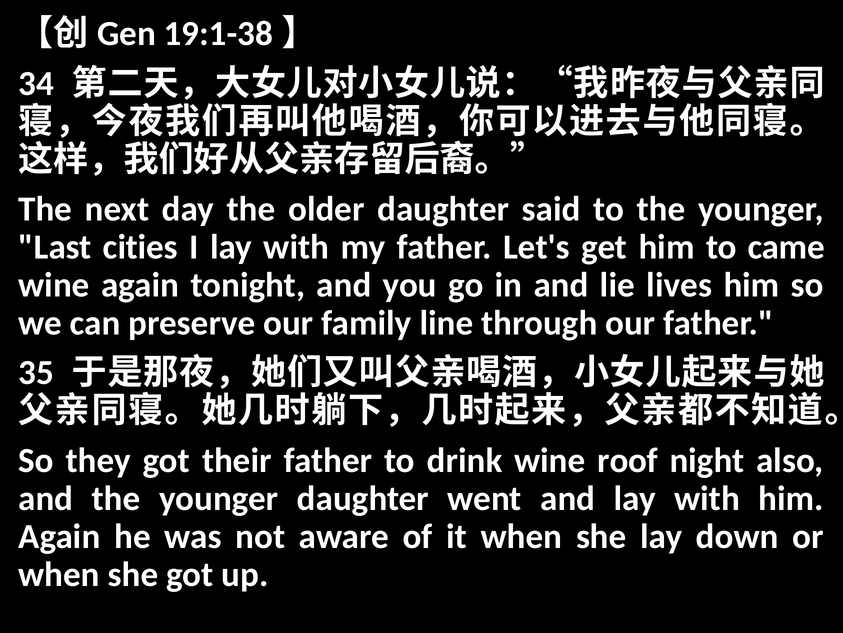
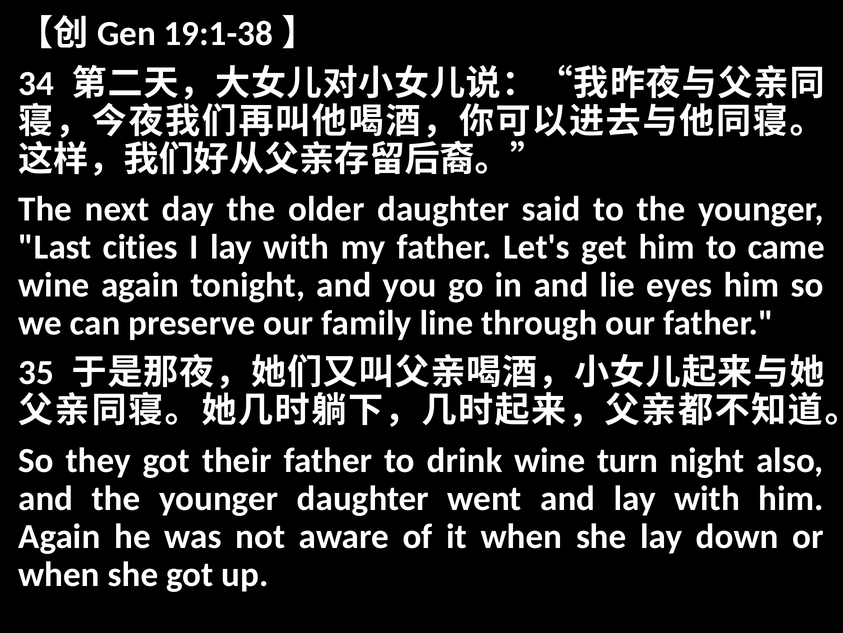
lives: lives -> eyes
roof: roof -> turn
